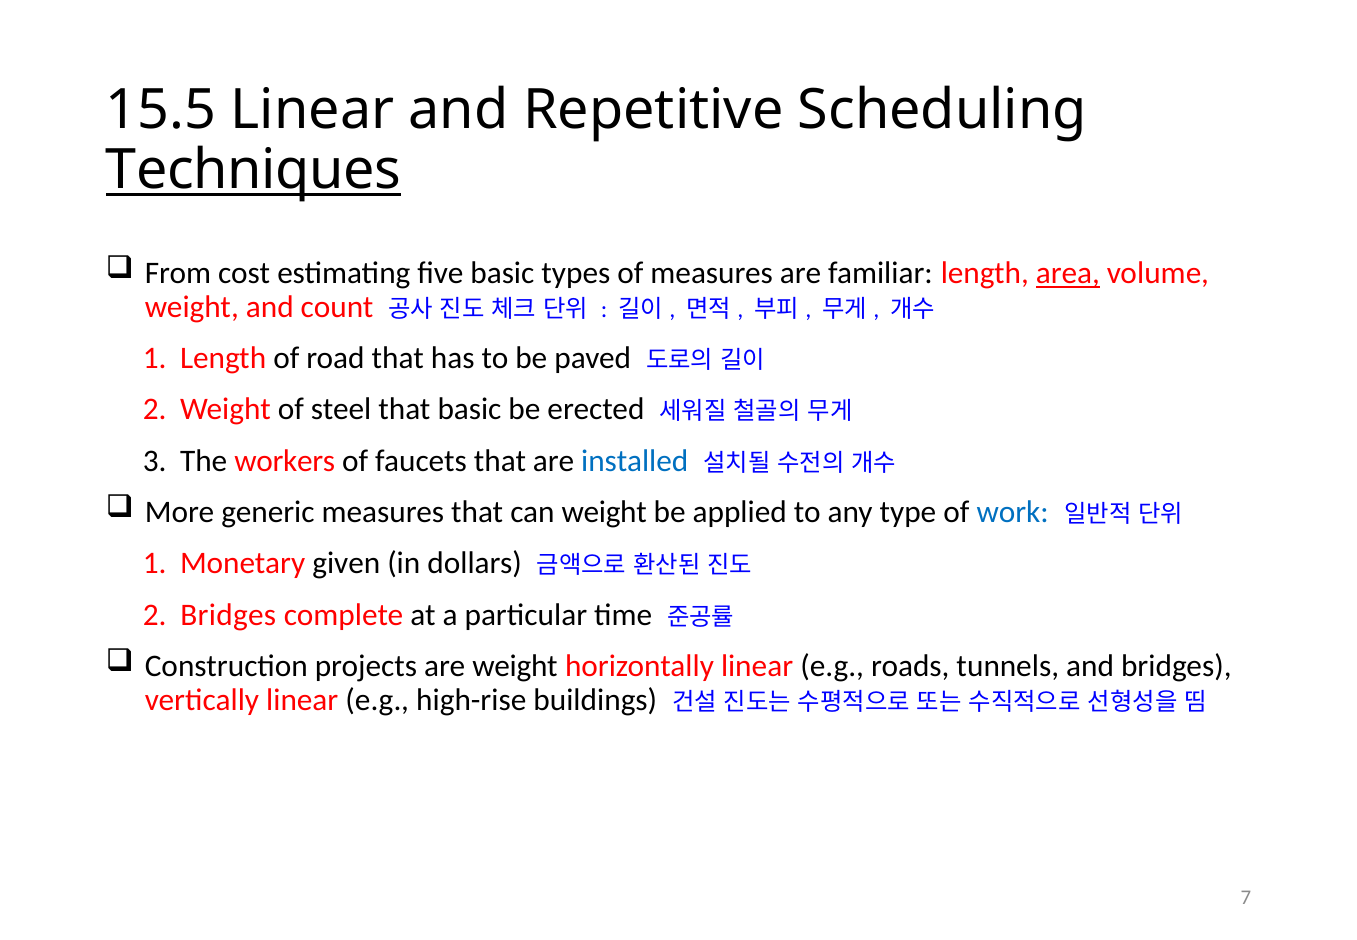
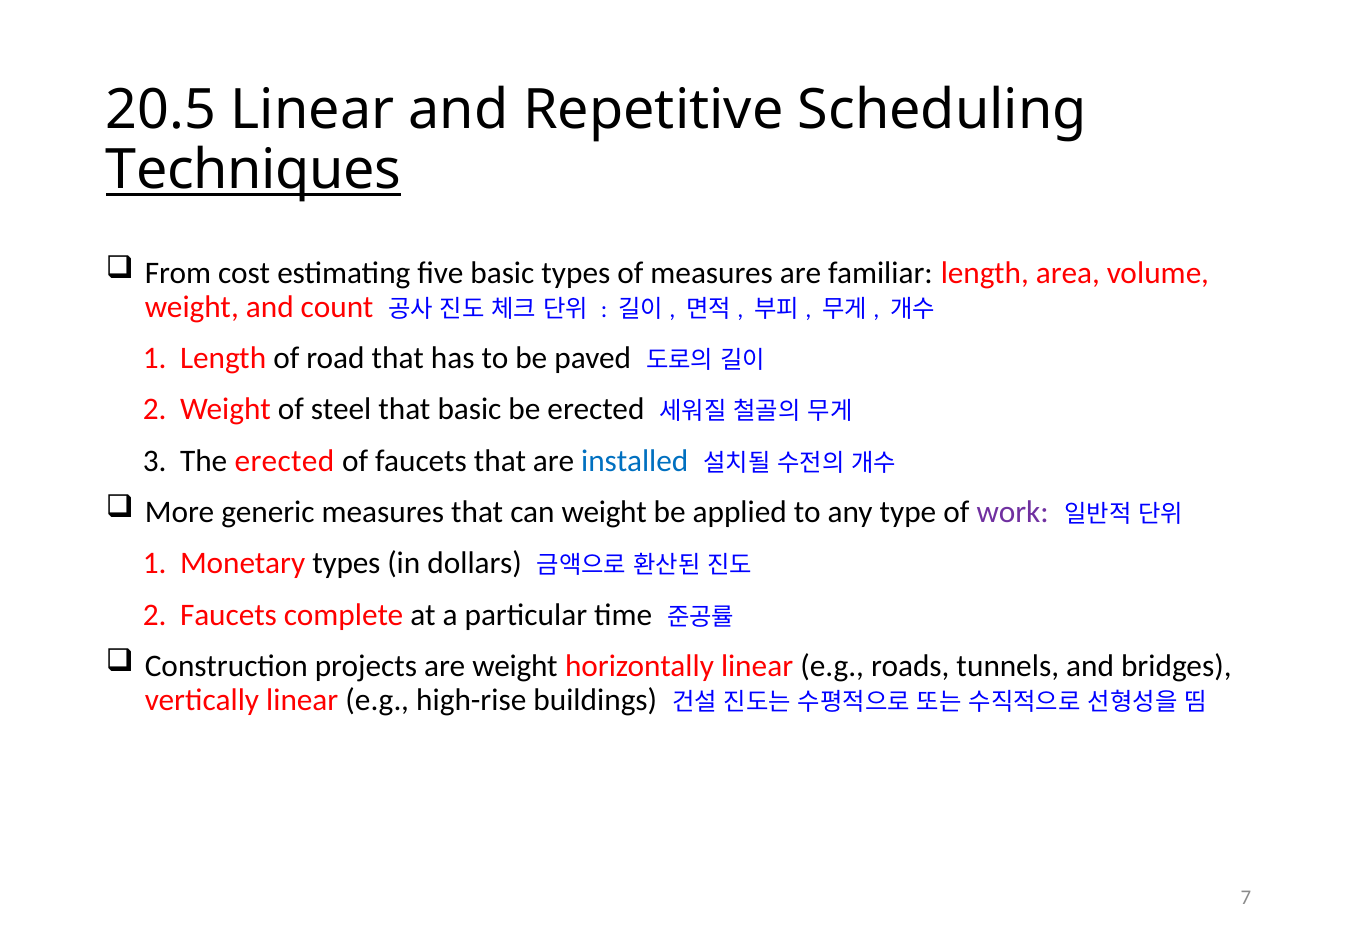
15.5: 15.5 -> 20.5
area underline: present -> none
The workers: workers -> erected
work colour: blue -> purple
Monetary given: given -> types
Bridges at (228, 614): Bridges -> Faucets
